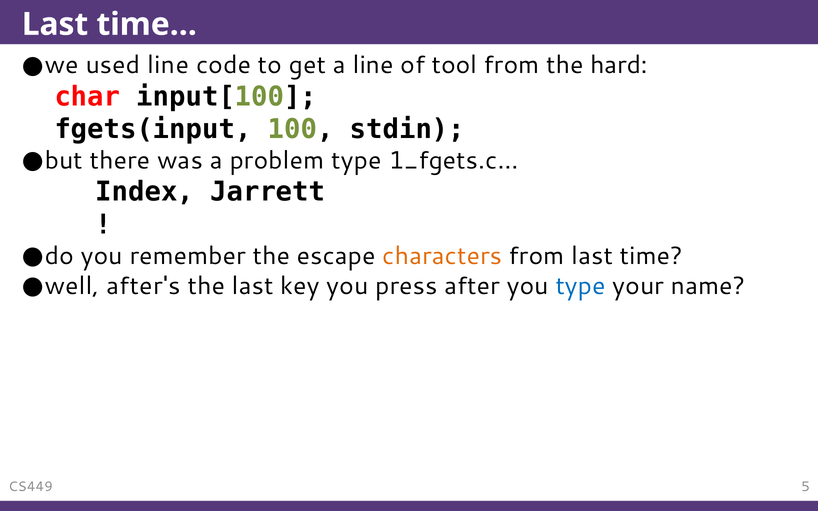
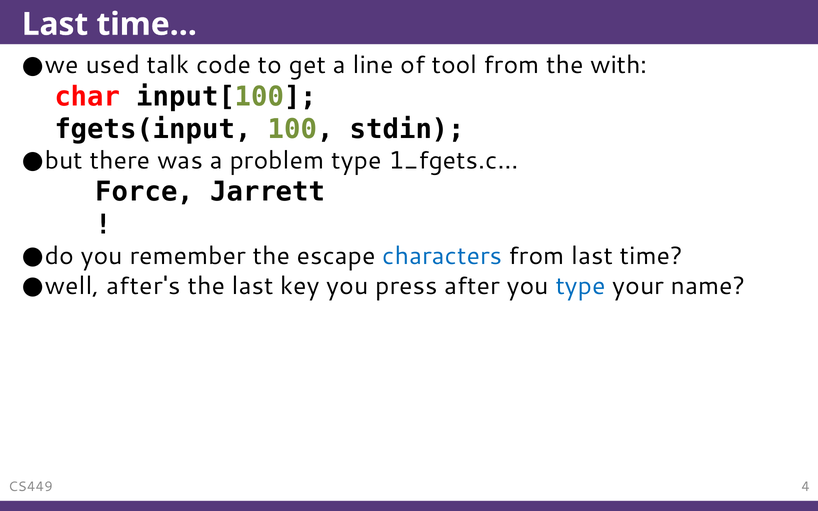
used line: line -> talk
hard: hard -> with
Index: Index -> Force
characters colour: orange -> blue
5: 5 -> 4
